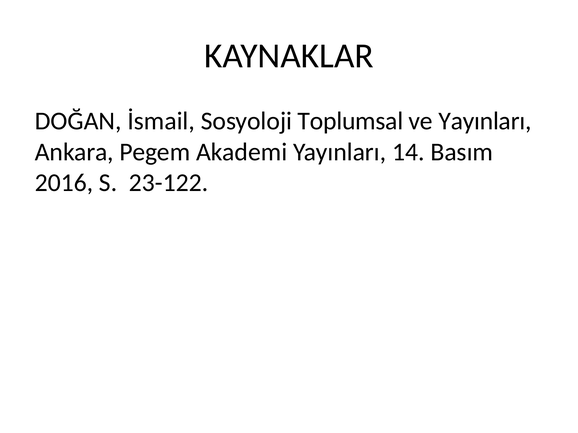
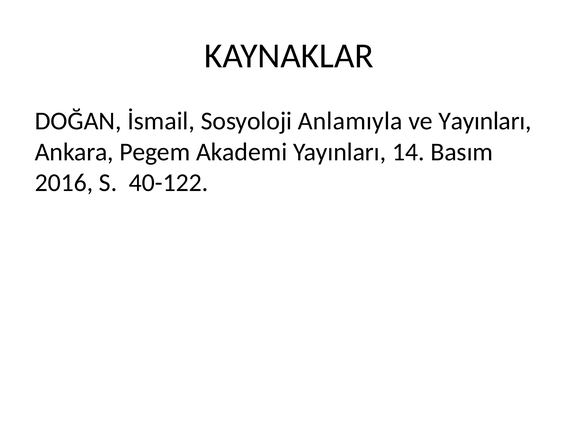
Toplumsal: Toplumsal -> Anlamıyla
23-122: 23-122 -> 40-122
